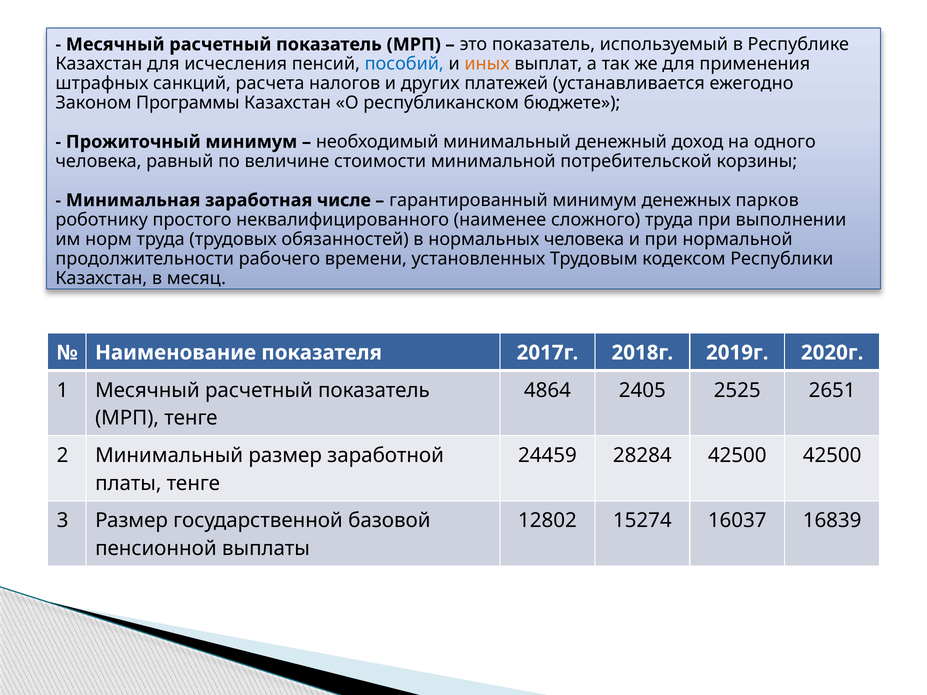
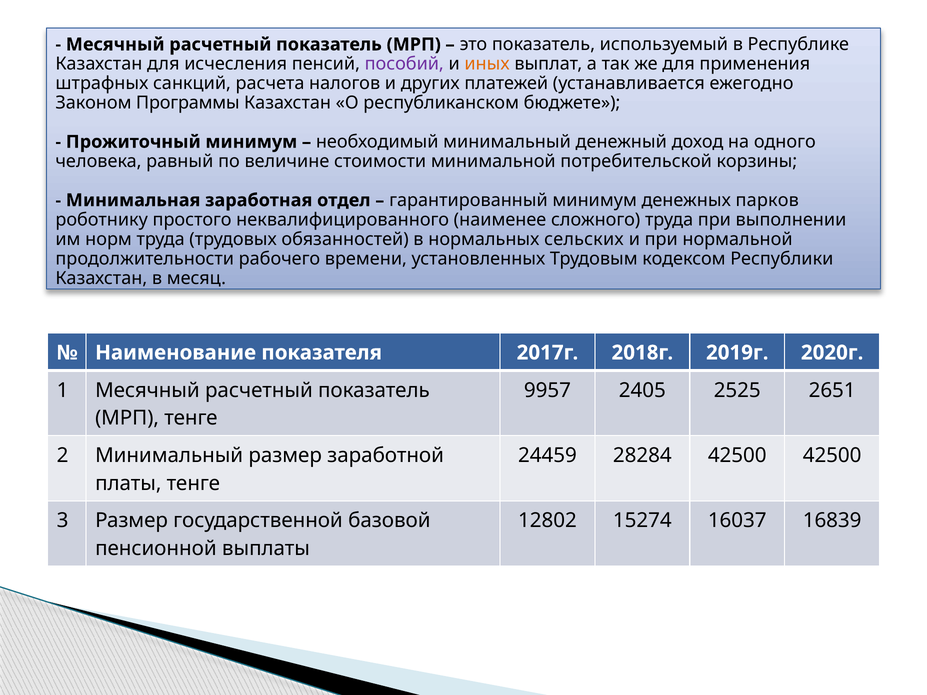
пособий colour: blue -> purple
числе: числе -> отдел
нормальных человека: человека -> сельских
4864: 4864 -> 9957
